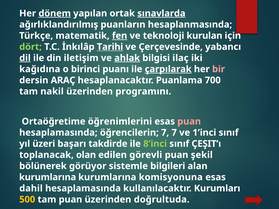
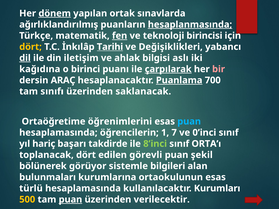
sınavlarda underline: present -> none
hesaplanmasında underline: none -> present
kurulan: kurulan -> birincisi
dört at (31, 47) colour: light green -> yellow
Çerçevesinde: Çerçevesinde -> Değişiklikleri
ahlak underline: present -> none
ilaç: ilaç -> aslı
Puanlama underline: none -> present
nakil: nakil -> sınıfı
programını: programını -> saklanacak
puan at (189, 122) colour: pink -> light blue
öğrencilerin 7: 7 -> 1
1’inci: 1’inci -> 0’inci
üzeri: üzeri -> hariç
ÇEŞIT’ı: ÇEŞIT’ı -> ORTA’ı
toplanacak olan: olan -> dört
kurumlarına at (48, 177): kurumlarına -> bulunmaları
komisyonuna: komisyonuna -> ortaokulunun
dahil: dahil -> türlü
puan at (70, 200) underline: none -> present
doğrultuda: doğrultuda -> verilecektir
